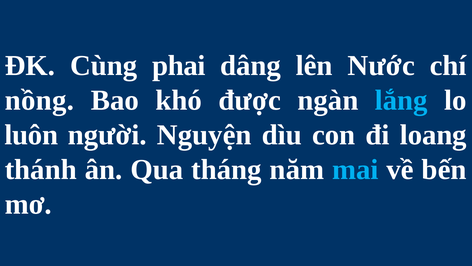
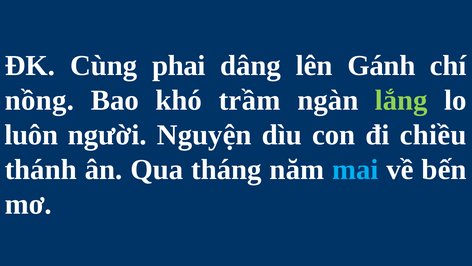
Nước: Nước -> Gánh
được: được -> trầm
lắng colour: light blue -> light green
loang: loang -> chiều
